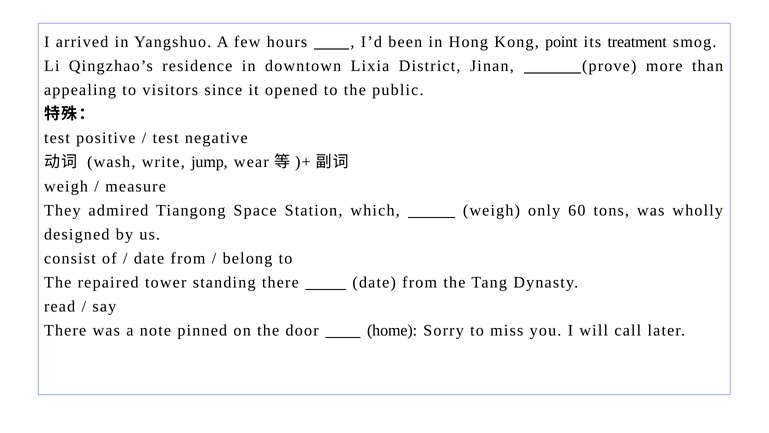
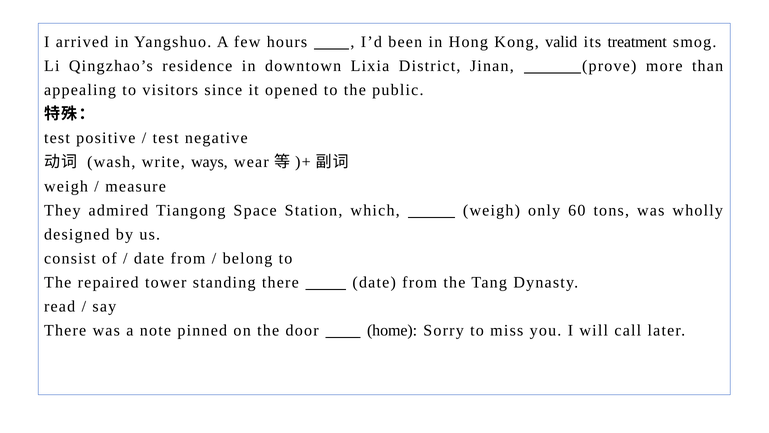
point: point -> valid
jump: jump -> ways
